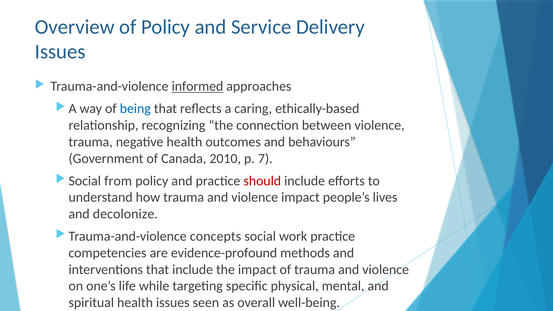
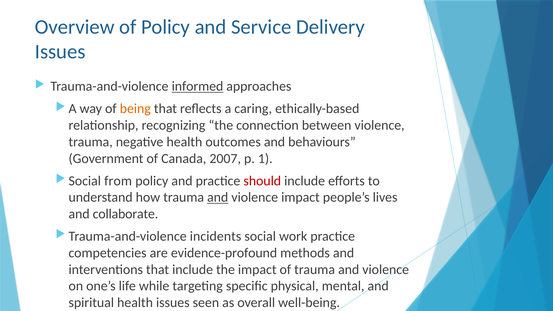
being colour: blue -> orange
2010: 2010 -> 2007
7: 7 -> 1
and at (218, 197) underline: none -> present
decolonize: decolonize -> collaborate
concepts: concepts -> incidents
